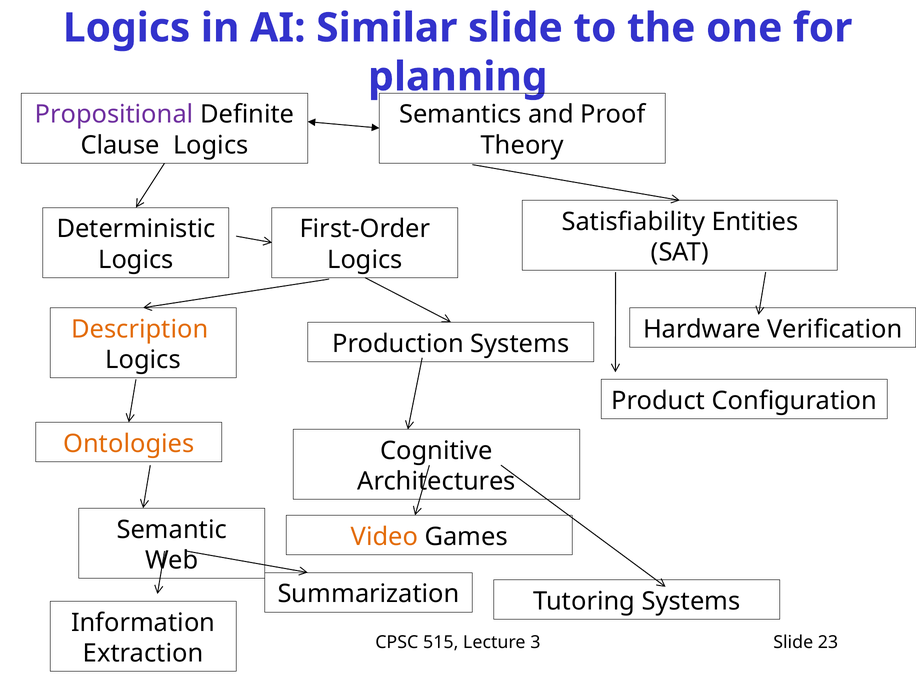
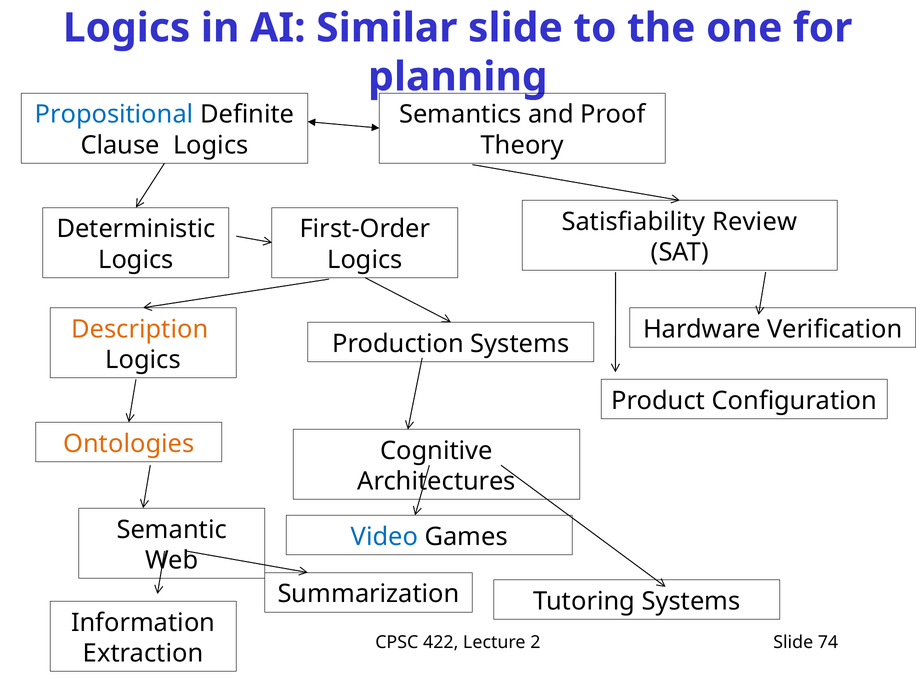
Propositional colour: purple -> blue
Entities: Entities -> Review
Video colour: orange -> blue
515: 515 -> 422
3: 3 -> 2
23: 23 -> 74
